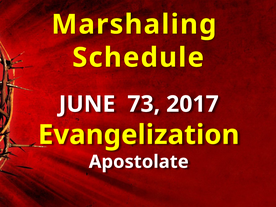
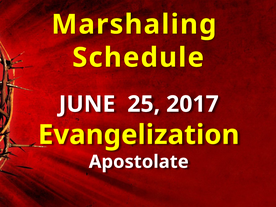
73: 73 -> 25
